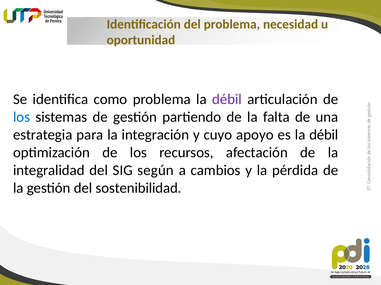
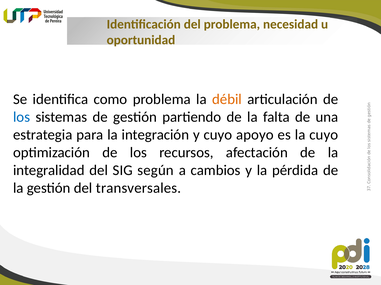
débil at (227, 100) colour: purple -> orange
es la débil: débil -> cuyo
sostenibilidad: sostenibilidad -> transversales
